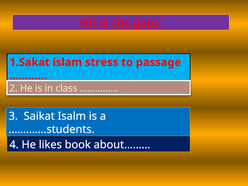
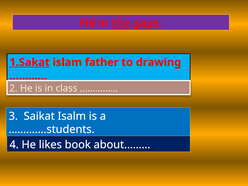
1.Sakat underline: none -> present
stress: stress -> father
passage: passage -> drawing
